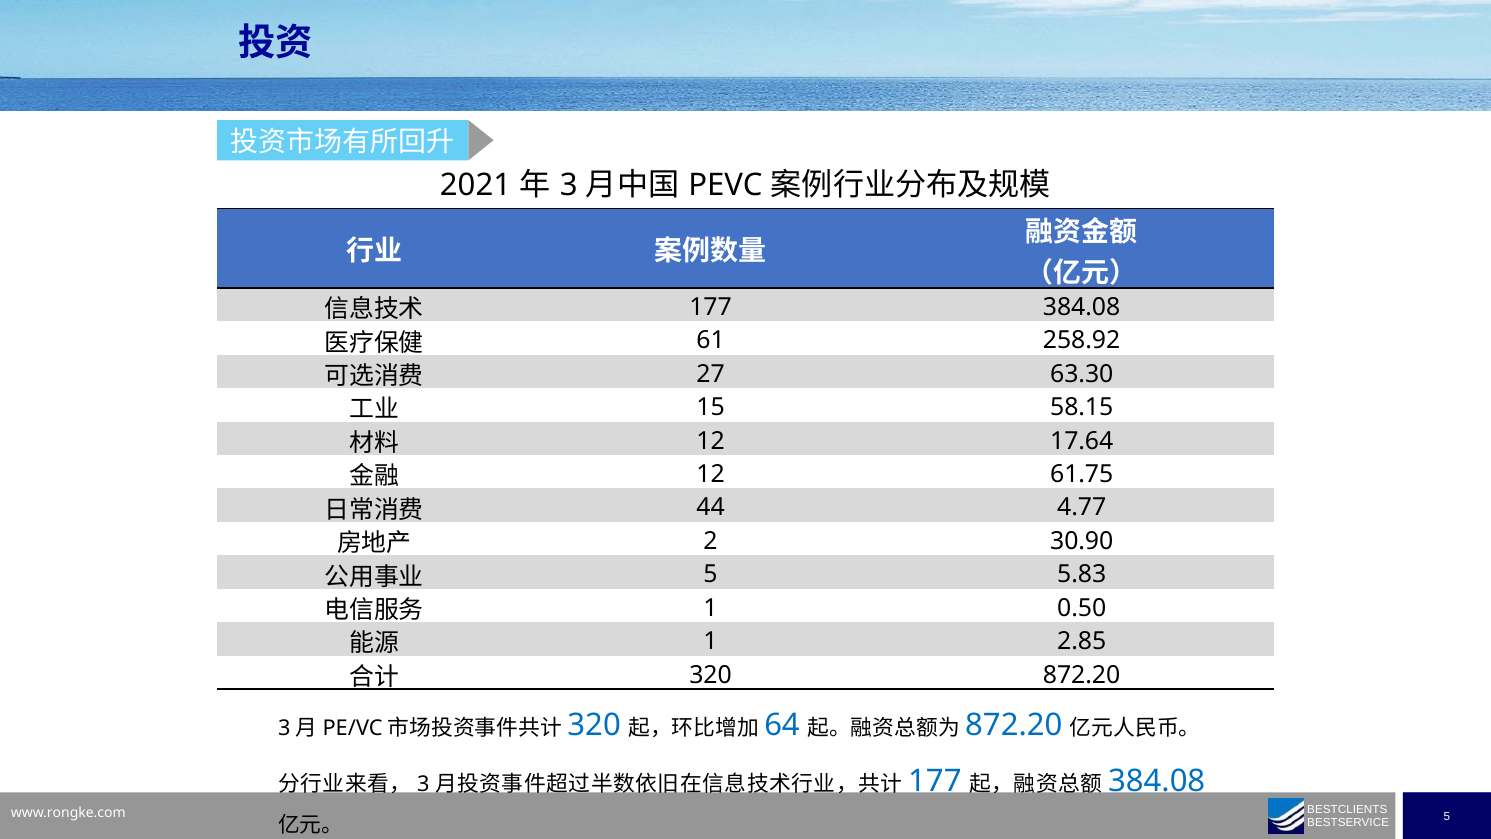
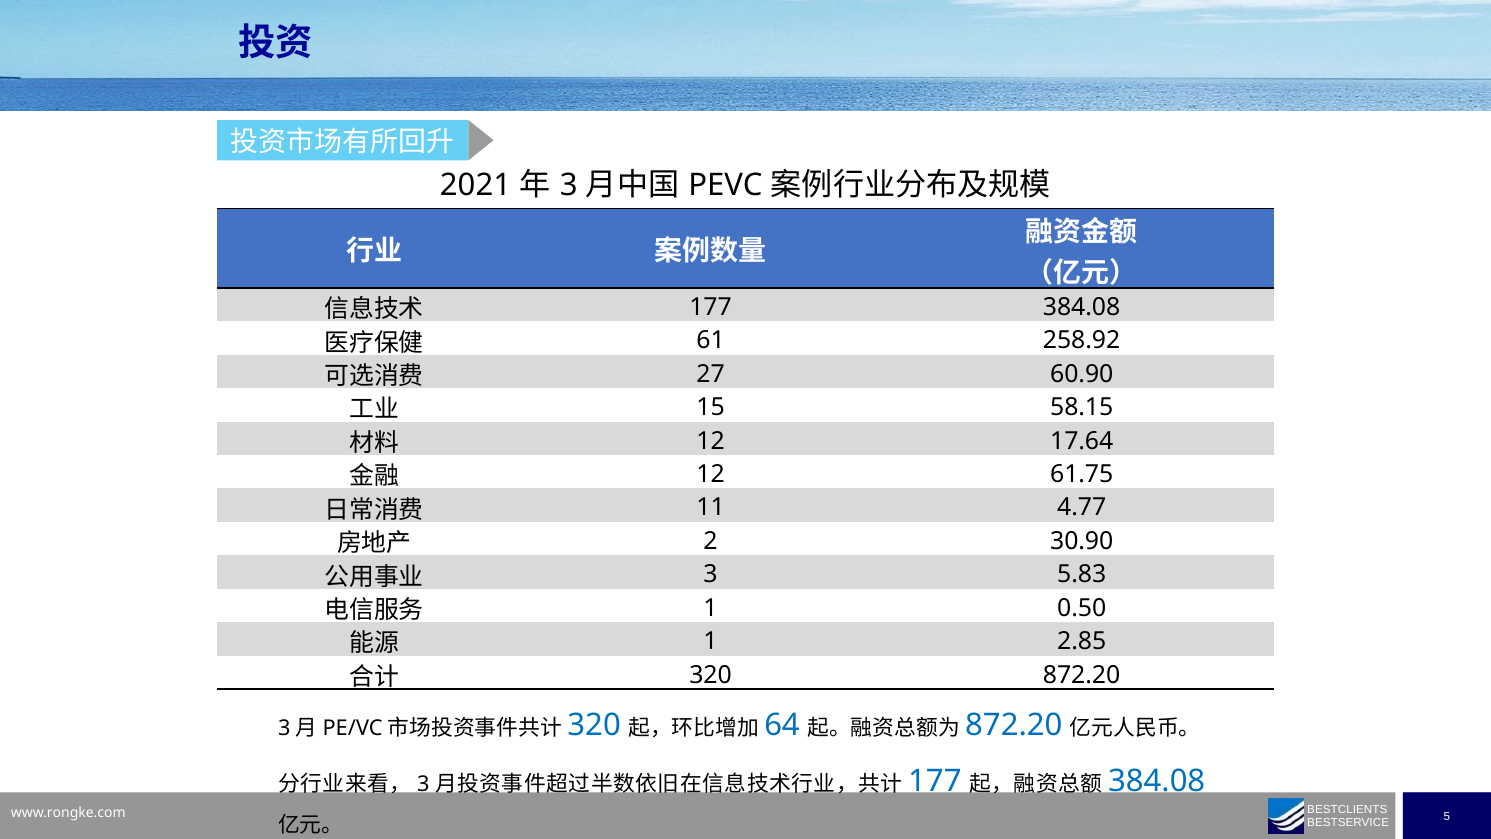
63.30: 63.30 -> 60.90
44: 44 -> 11
5 at (711, 574): 5 -> 3
